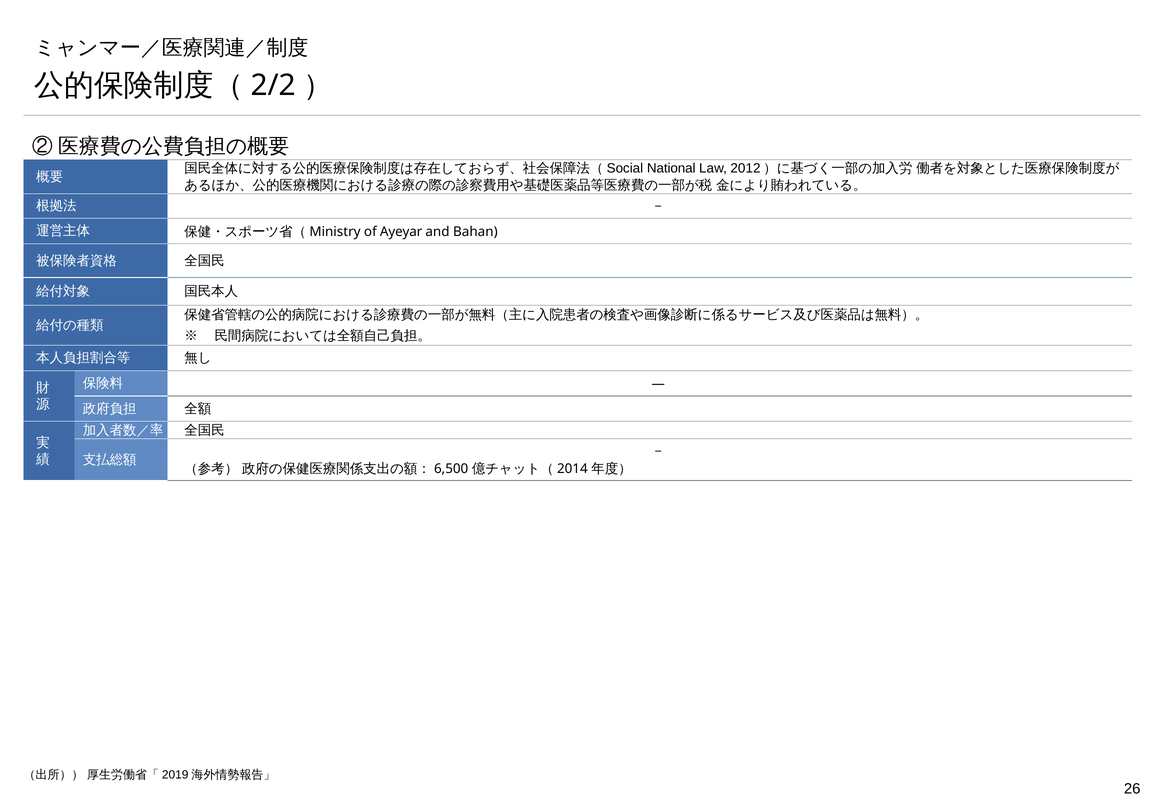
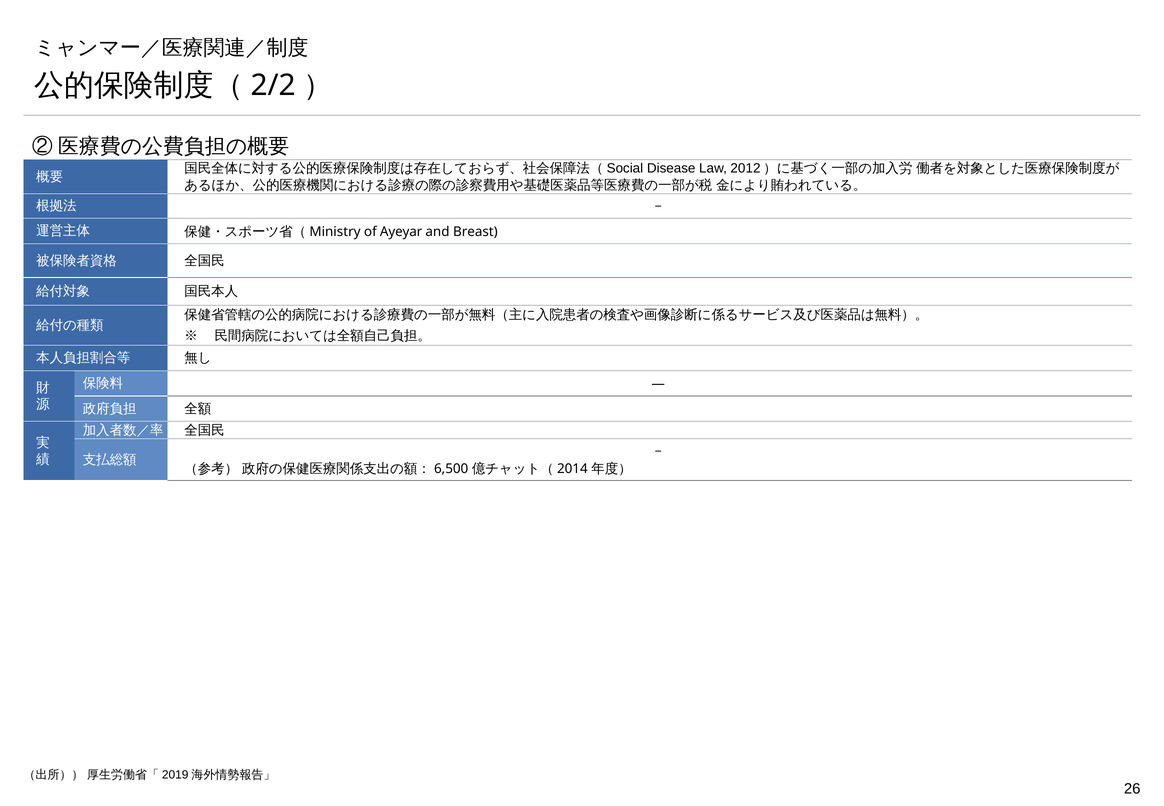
National: National -> Disease
Bahan: Bahan -> Breast
